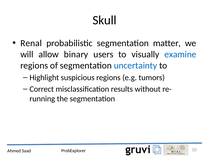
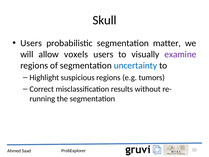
Renal at (31, 43): Renal -> Users
binary: binary -> voxels
examine colour: blue -> purple
